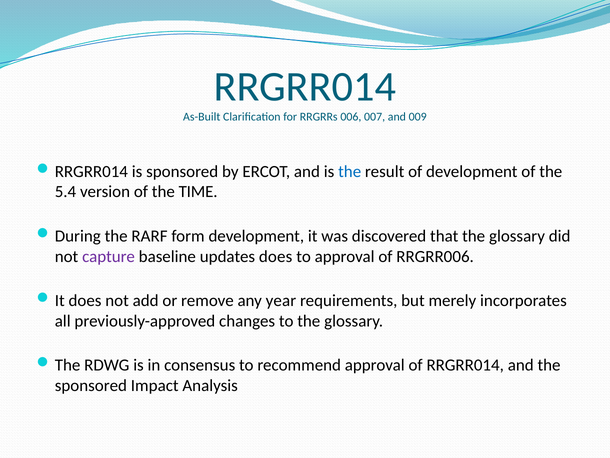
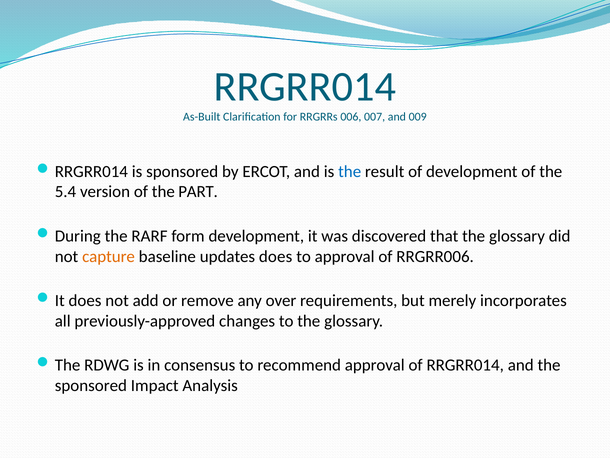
TIME: TIME -> PART
capture colour: purple -> orange
year: year -> over
